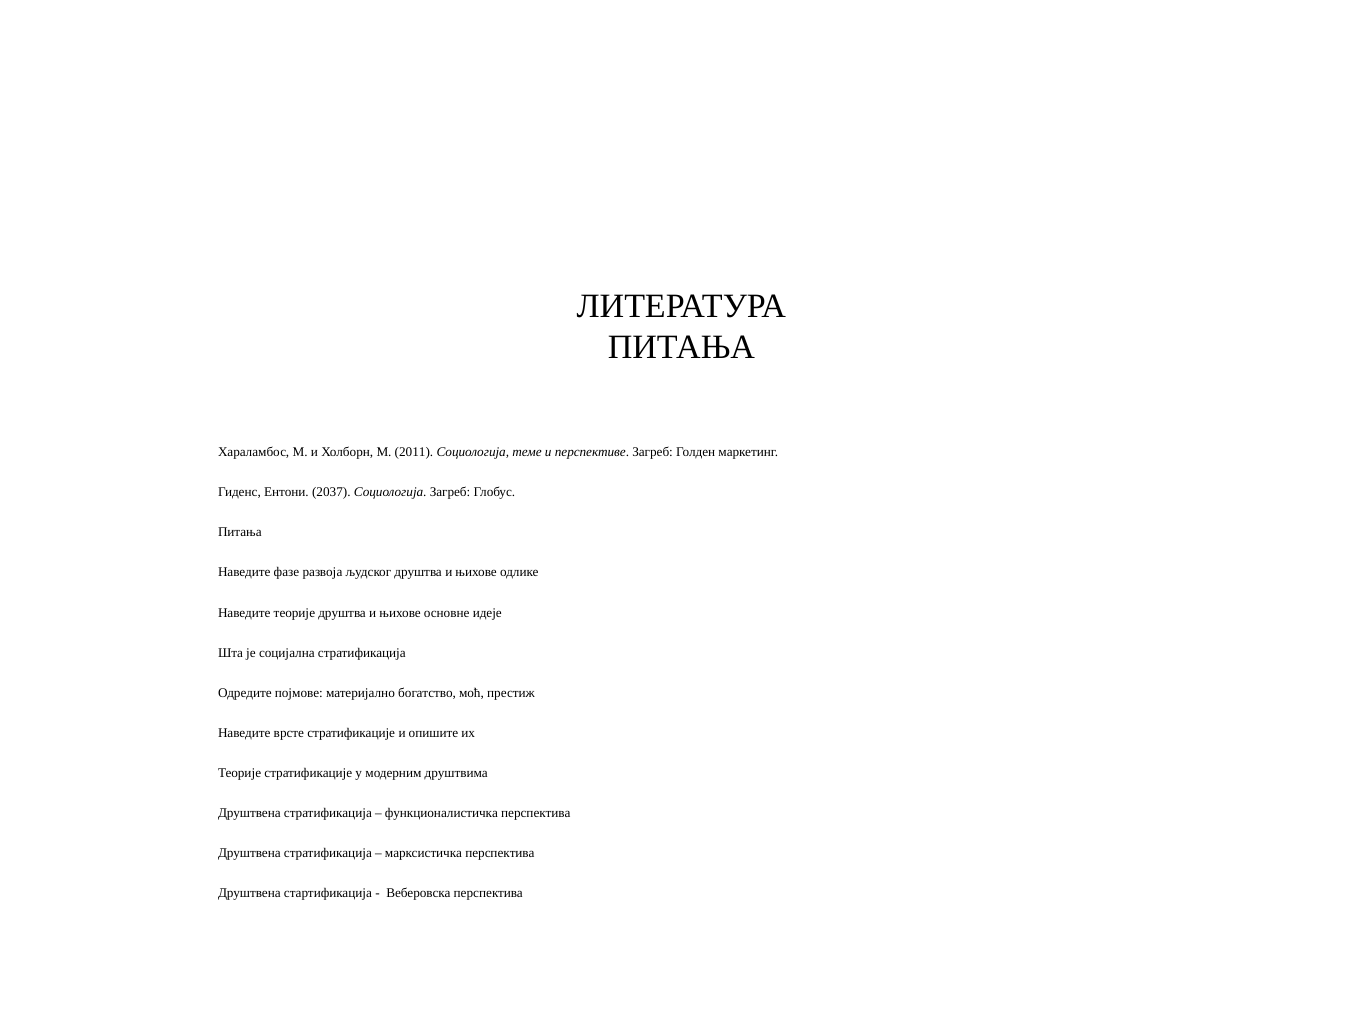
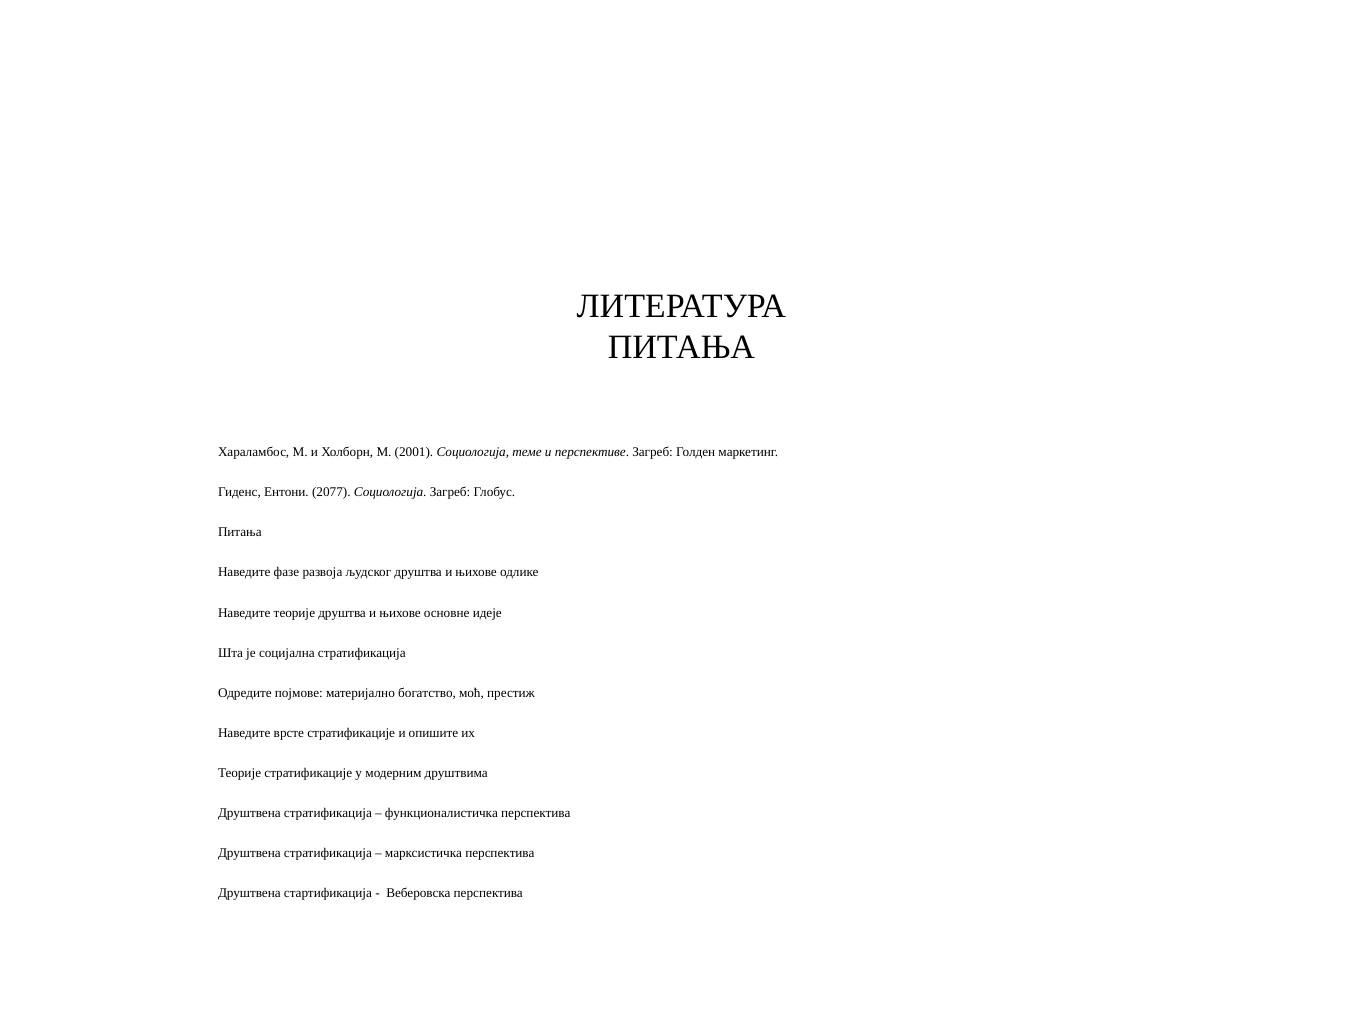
2011: 2011 -> 2001
2037: 2037 -> 2077
